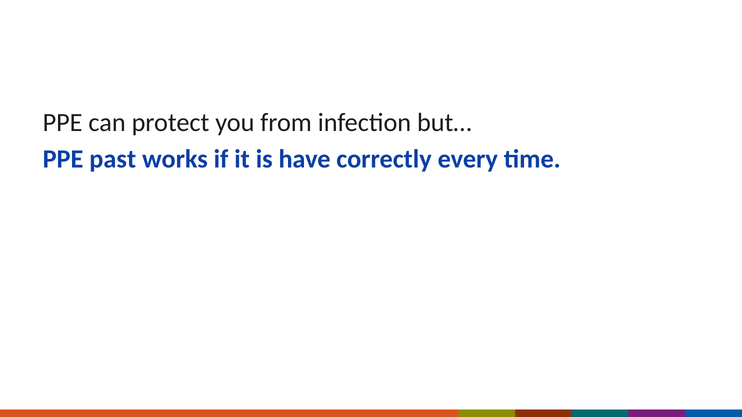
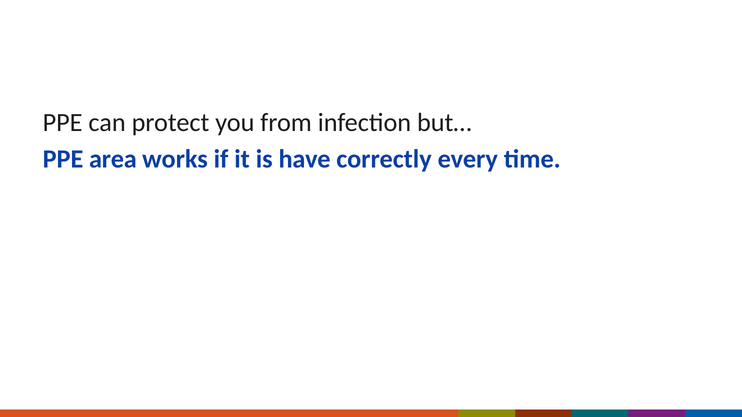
past: past -> area
